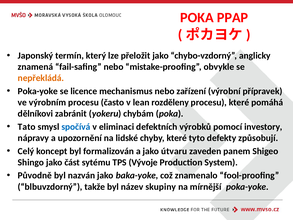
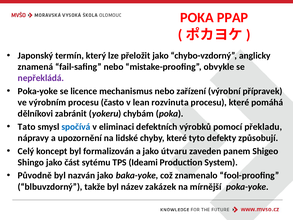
nepřekládá colour: orange -> purple
rozděleny: rozděleny -> rozvinuta
investory: investory -> překladu
Vývoje: Vývoje -> Ideami
skupiny: skupiny -> zakázek
